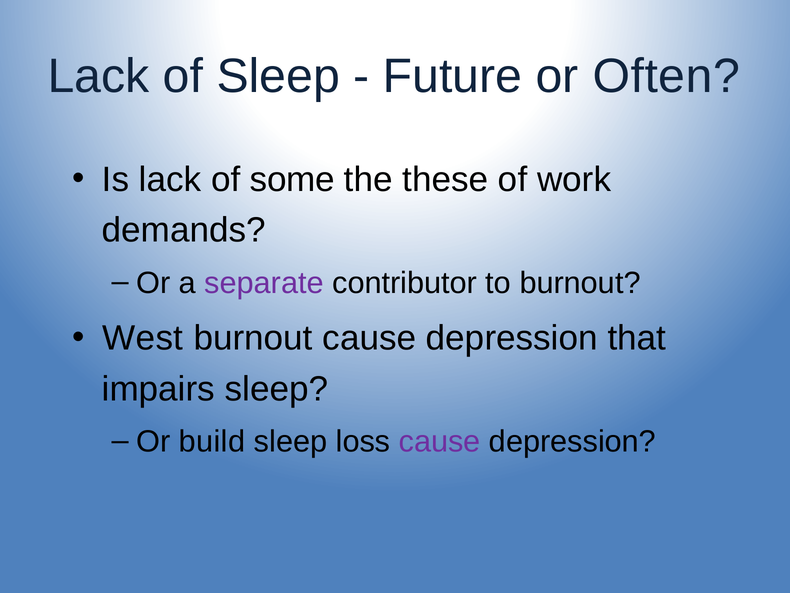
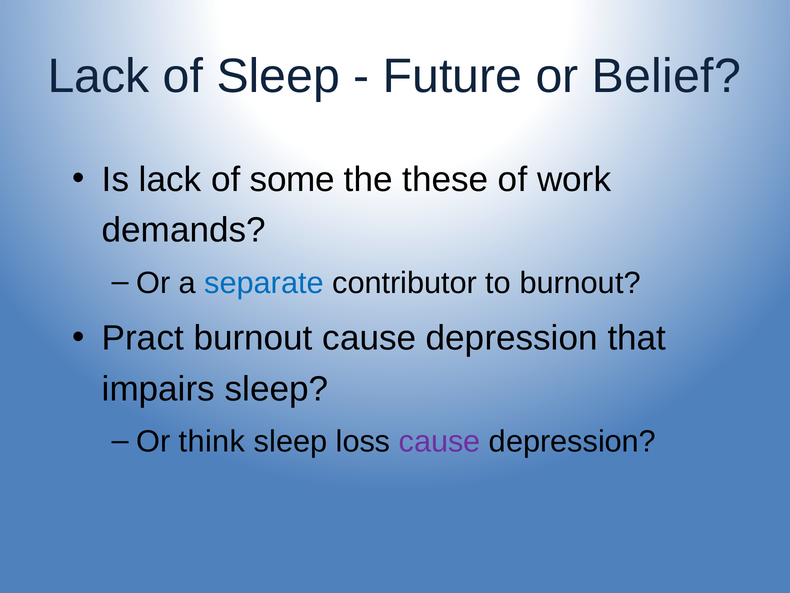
Often: Often -> Belief
separate colour: purple -> blue
West: West -> Pract
build: build -> think
